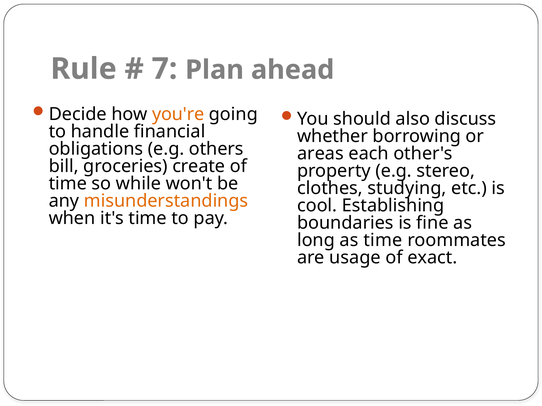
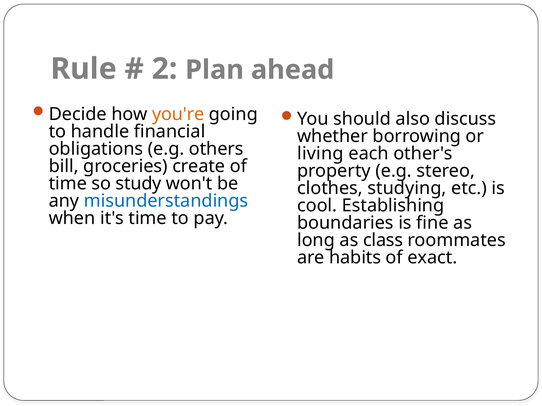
7: 7 -> 2
areas: areas -> living
while: while -> study
misunderstandings colour: orange -> blue
as time: time -> class
usage: usage -> habits
